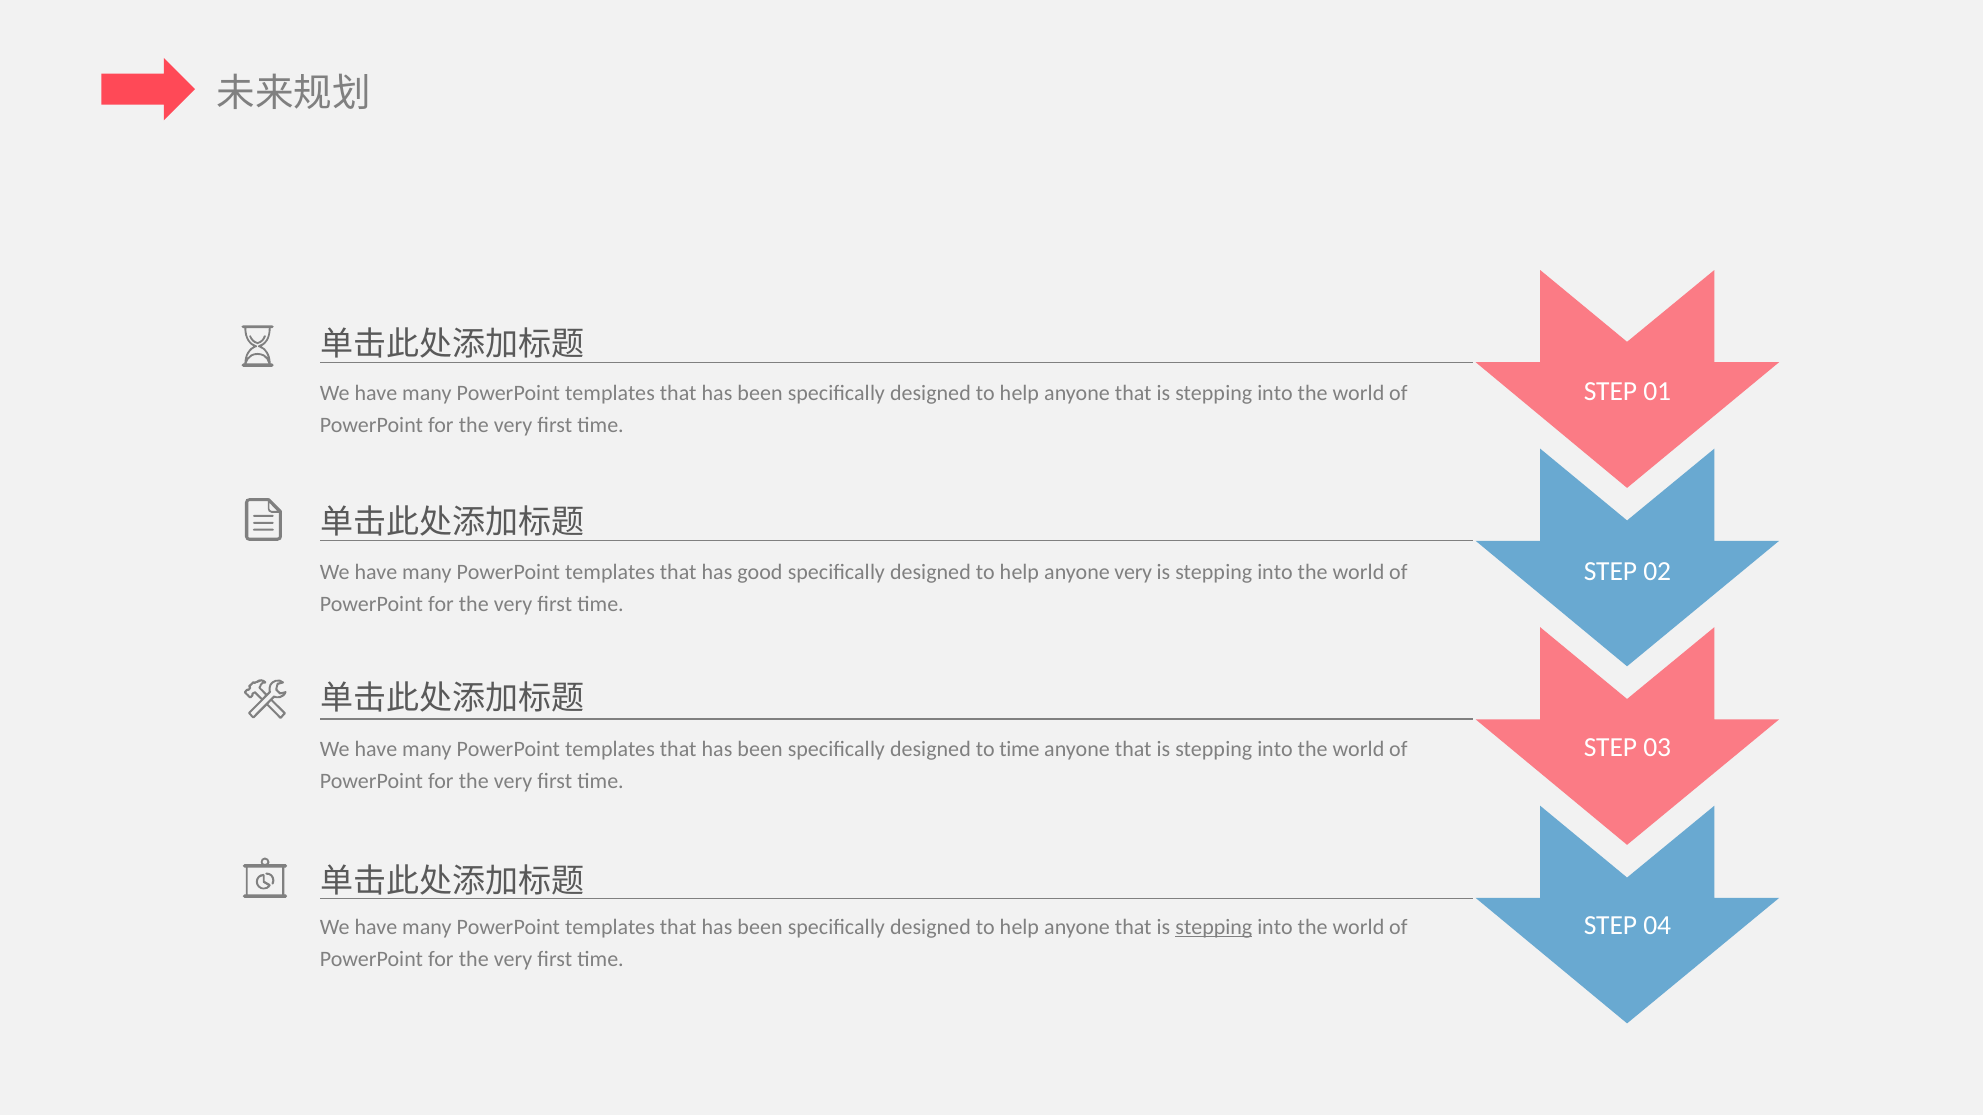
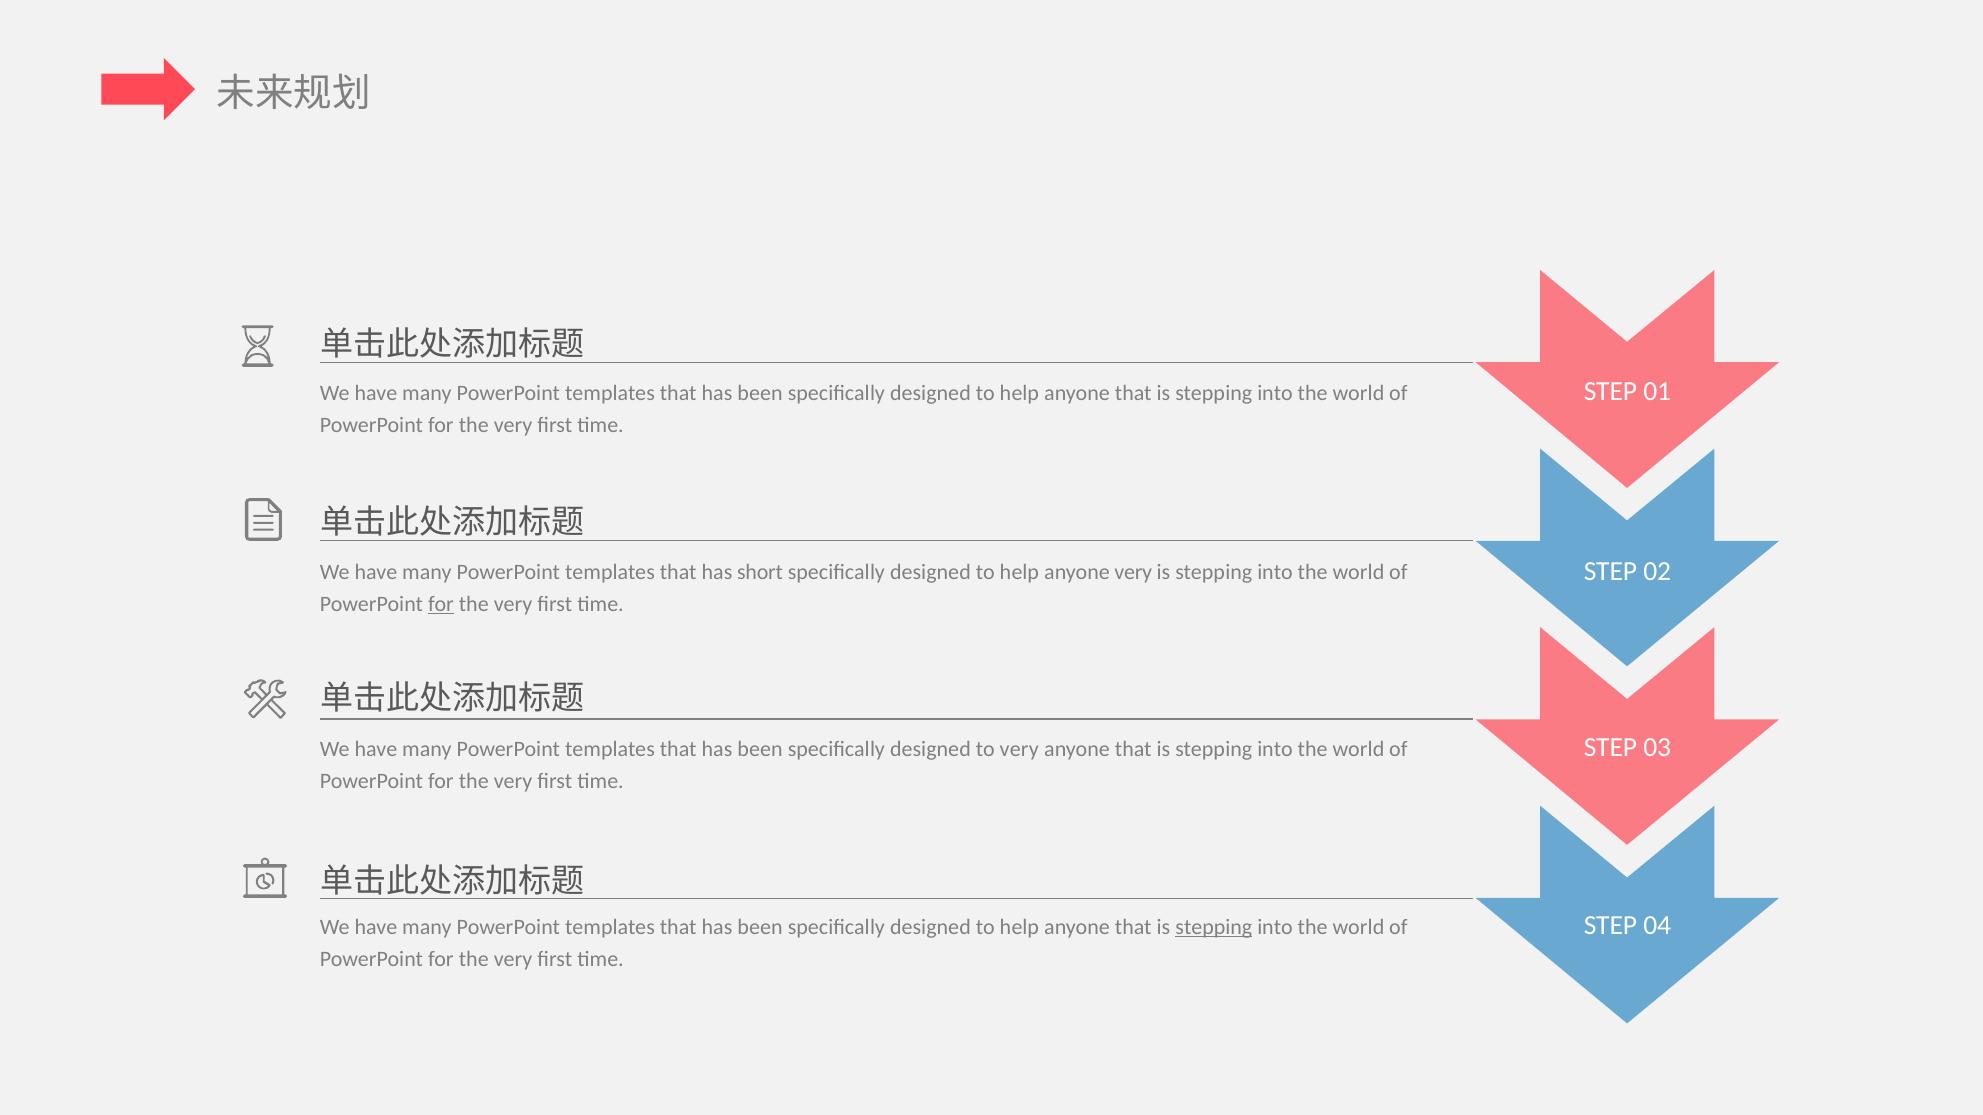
good: good -> short
for at (441, 604) underline: none -> present
to time: time -> very
